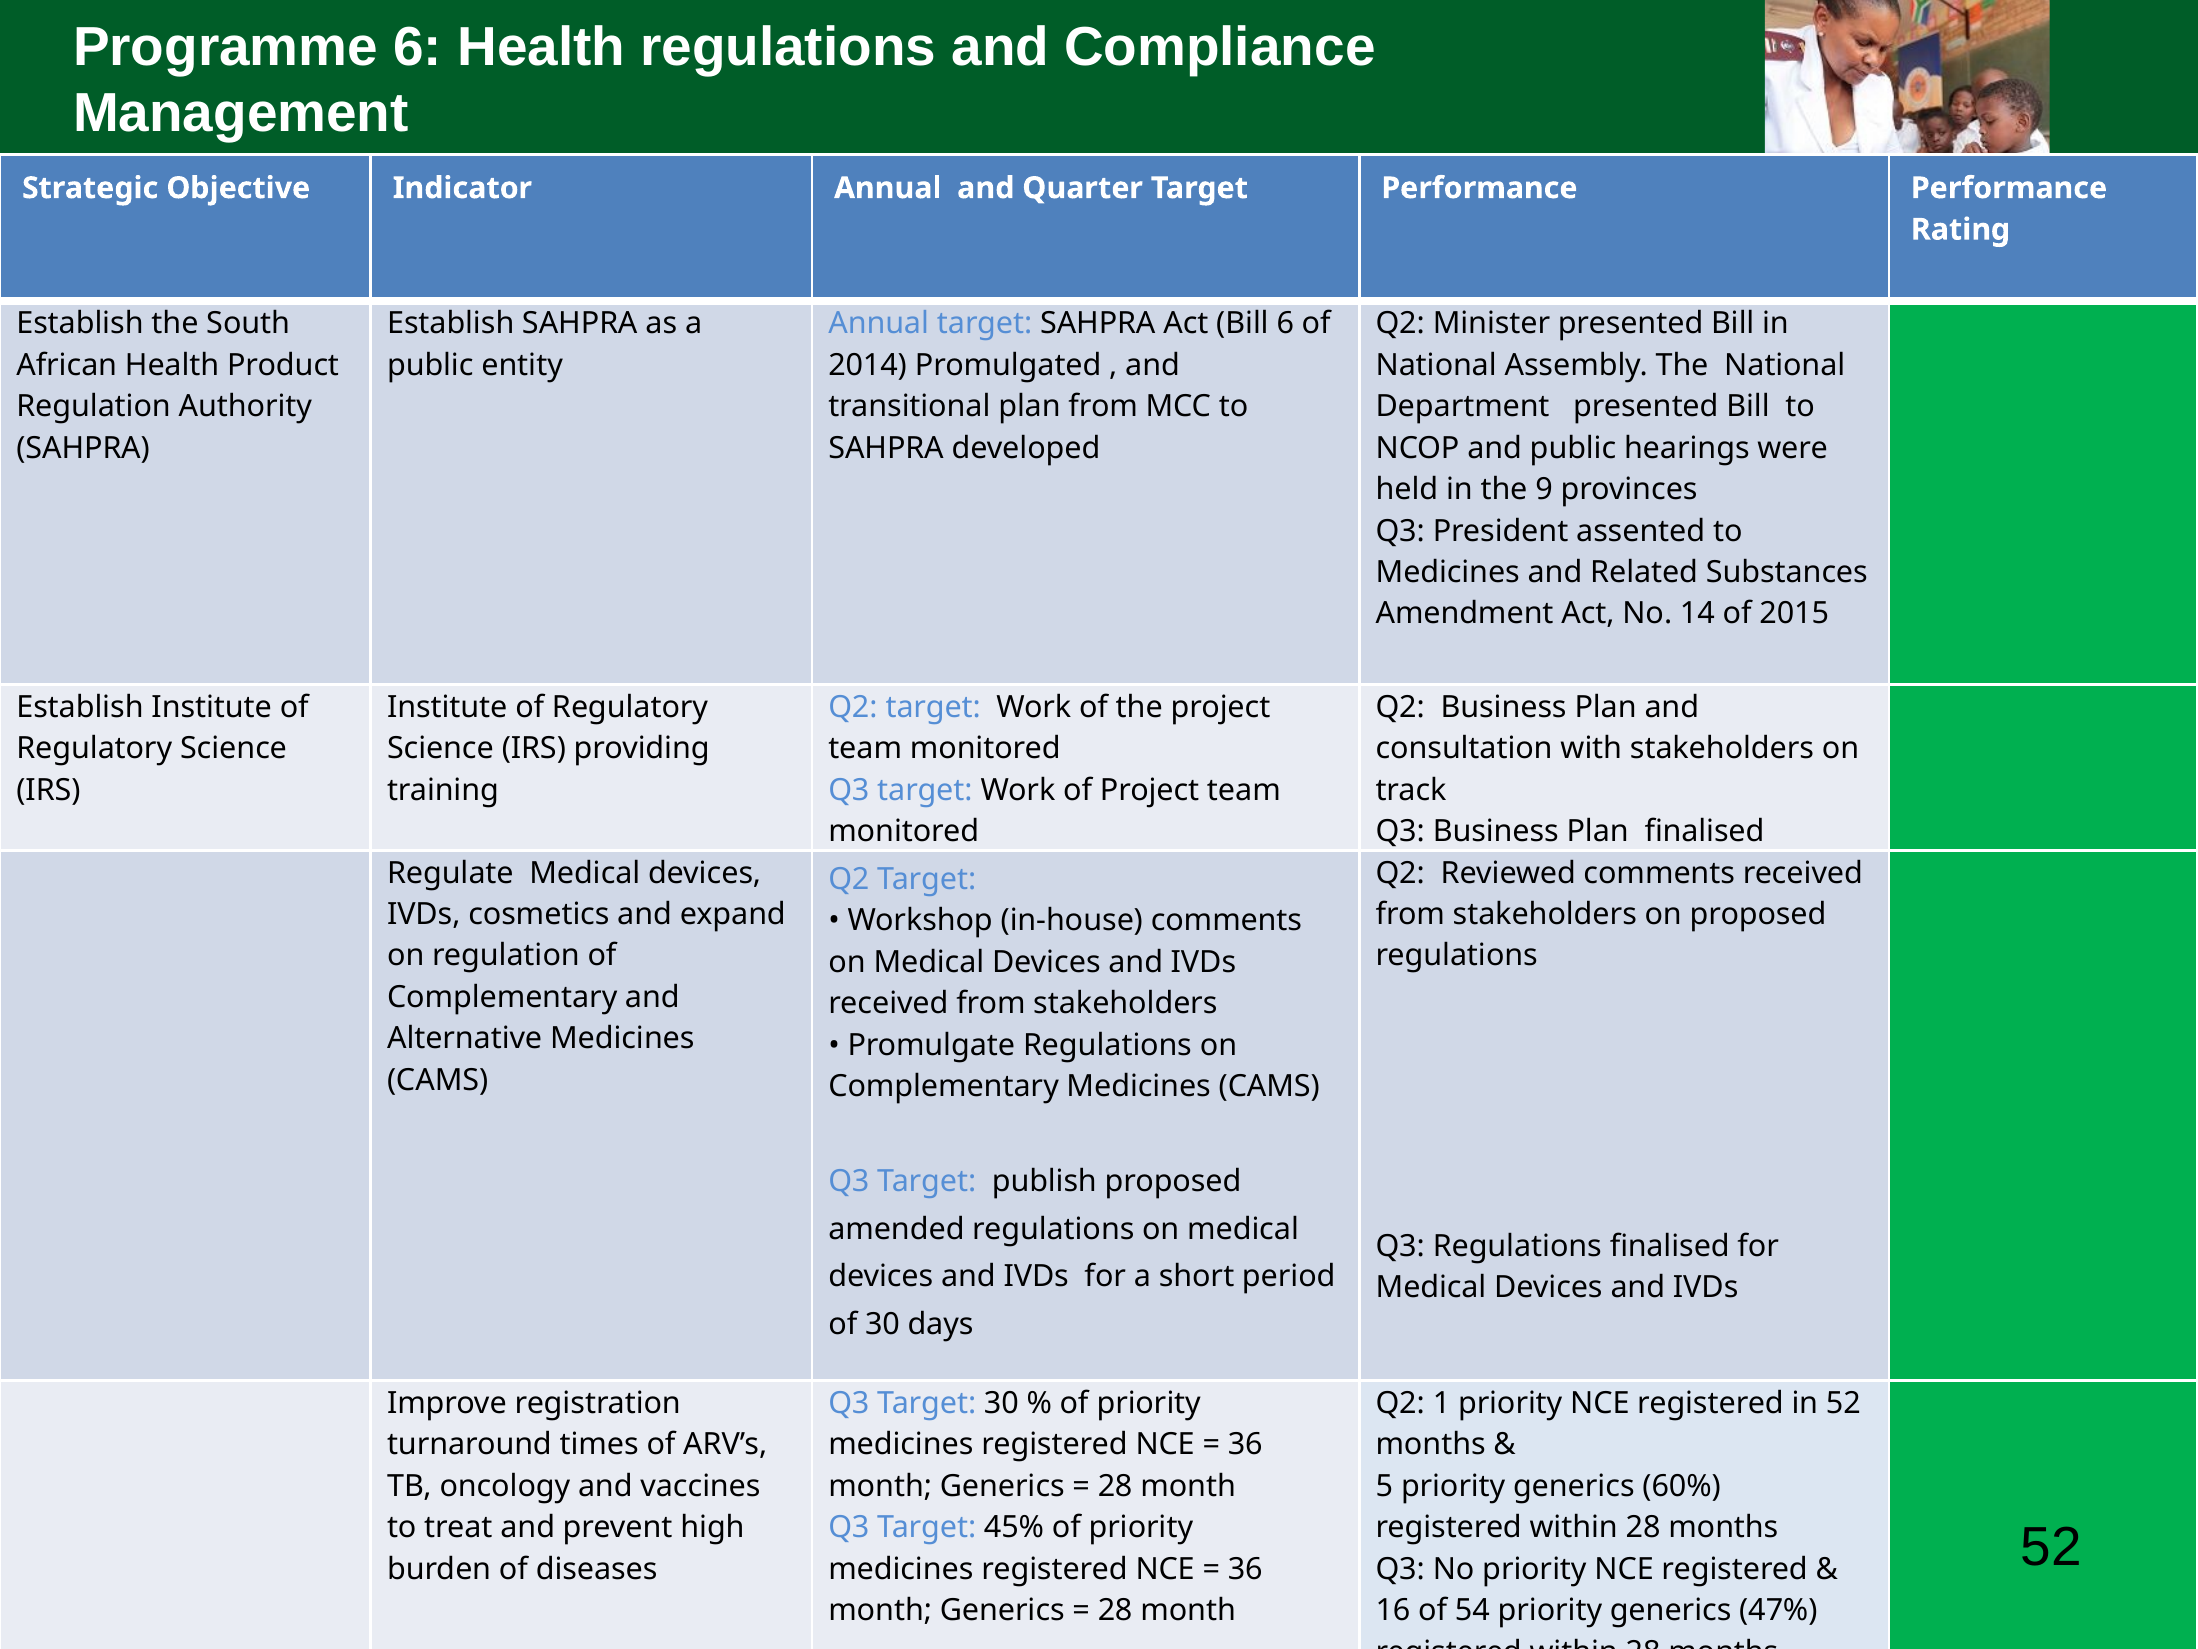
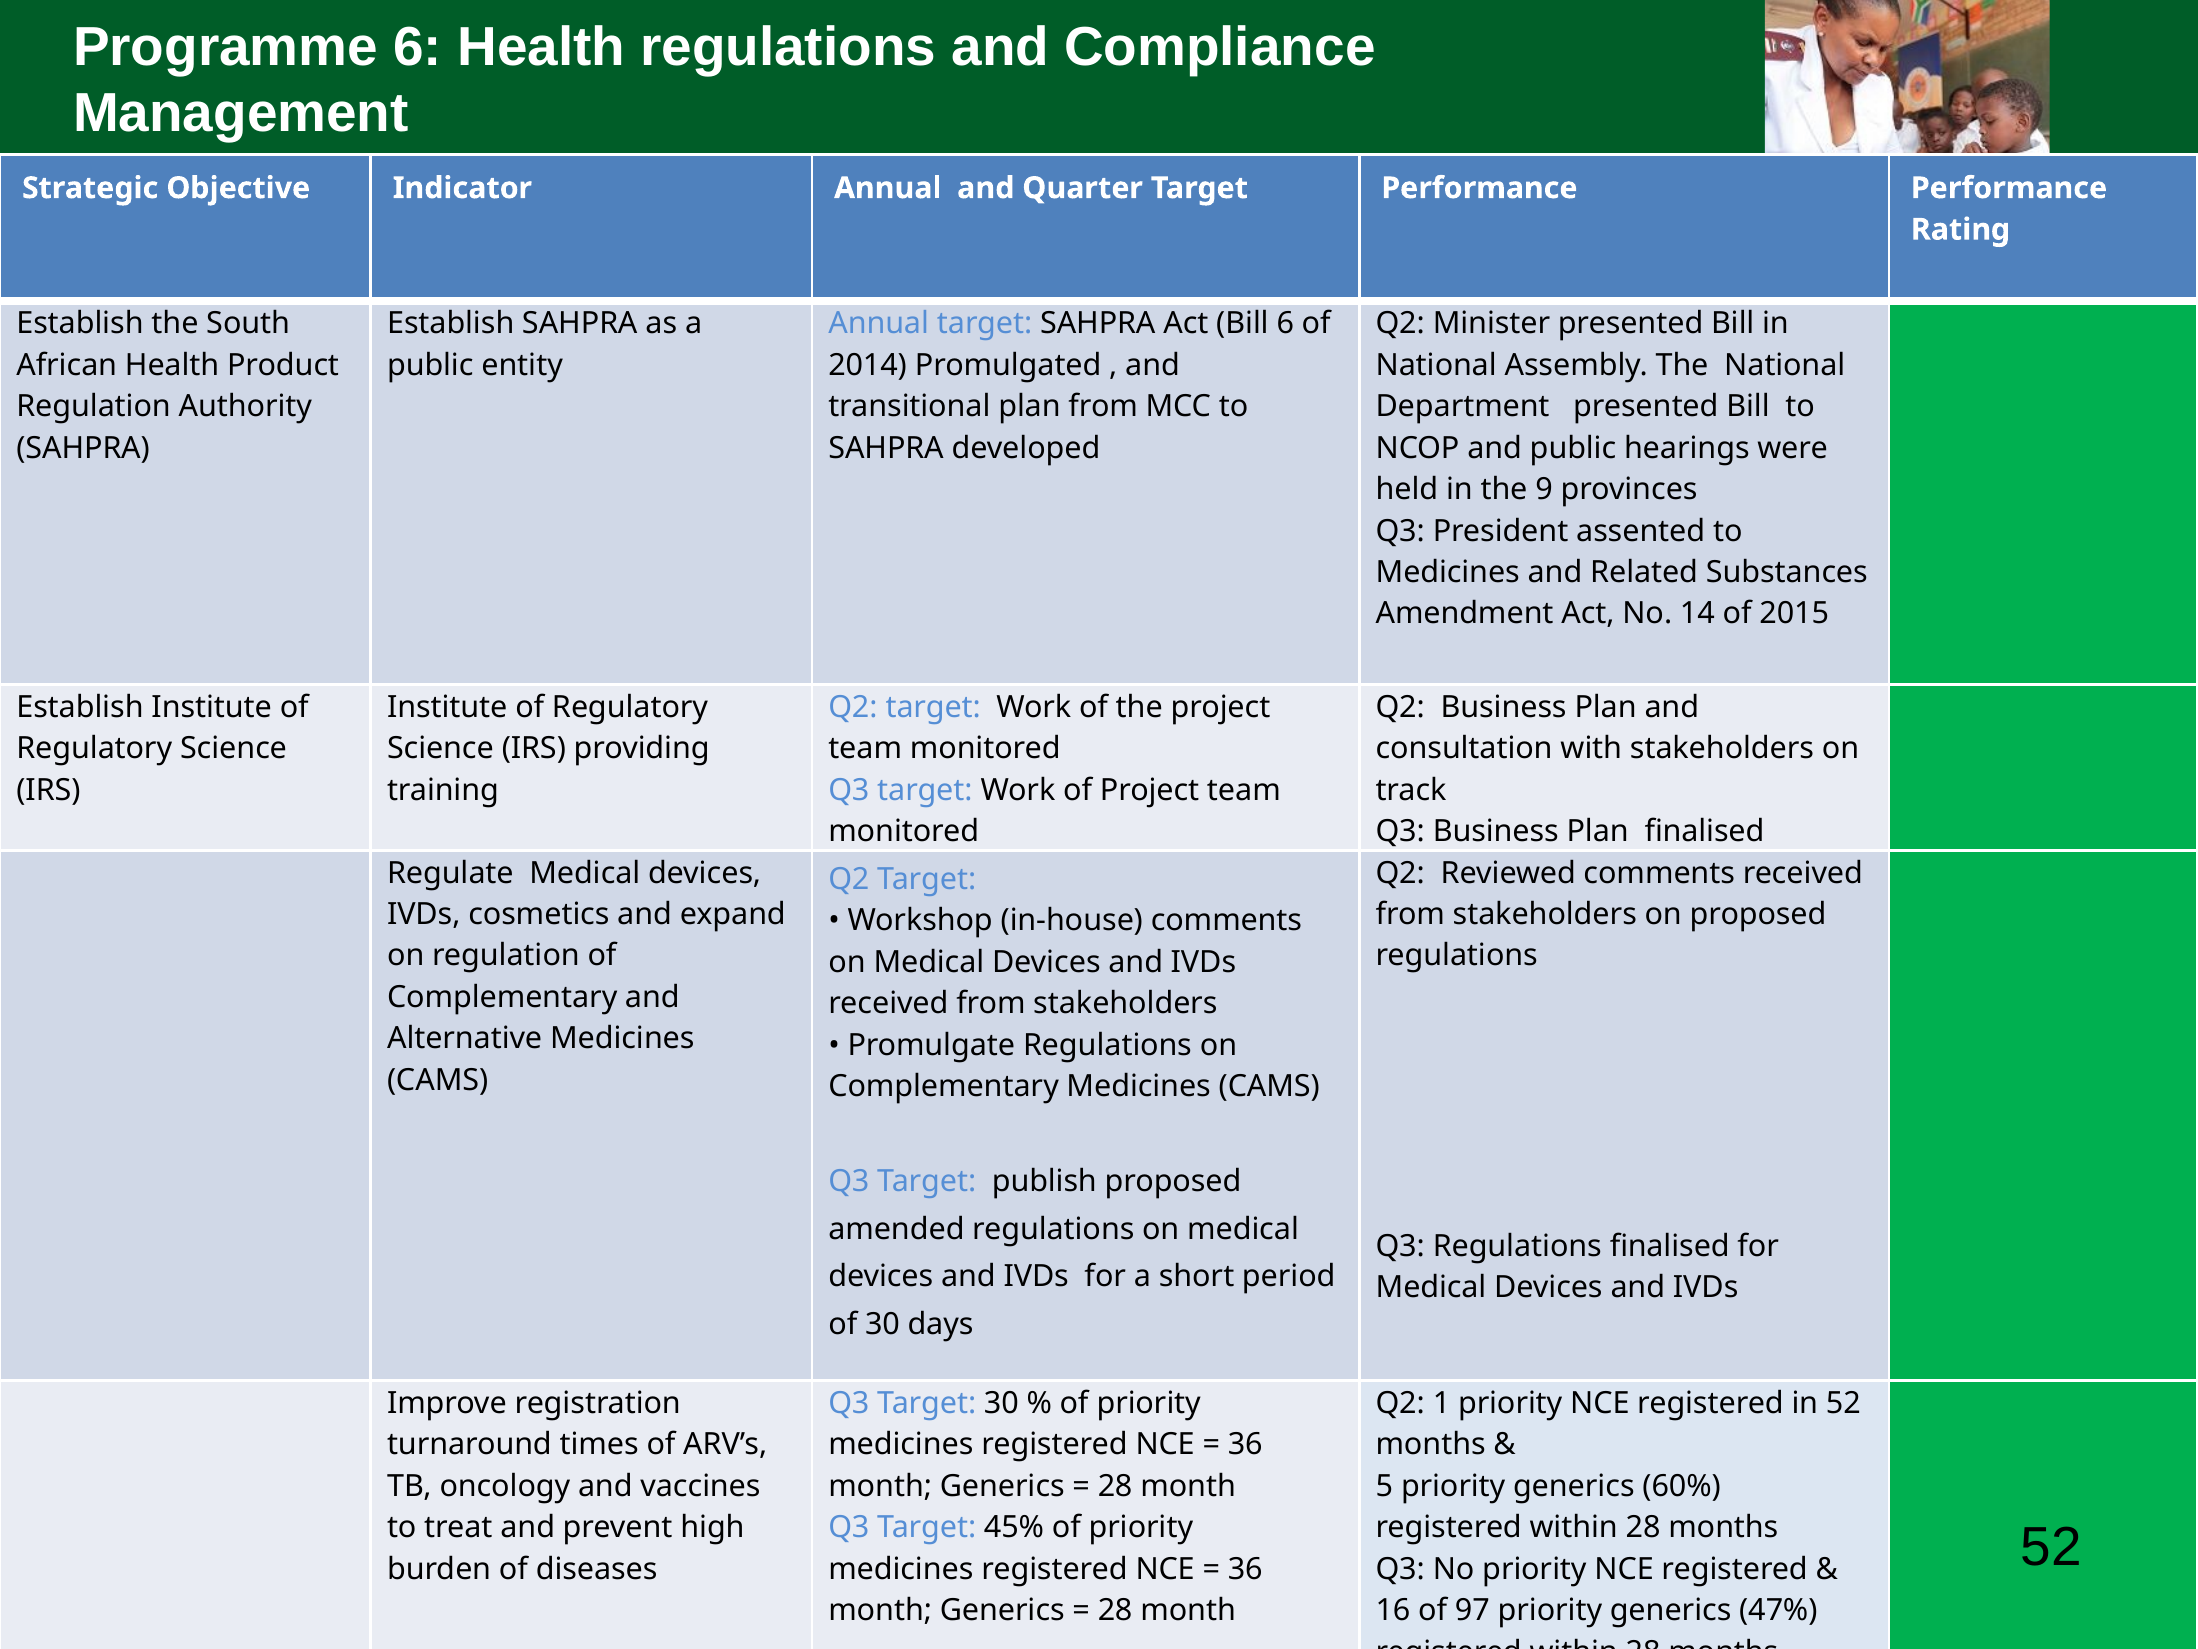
54: 54 -> 97
